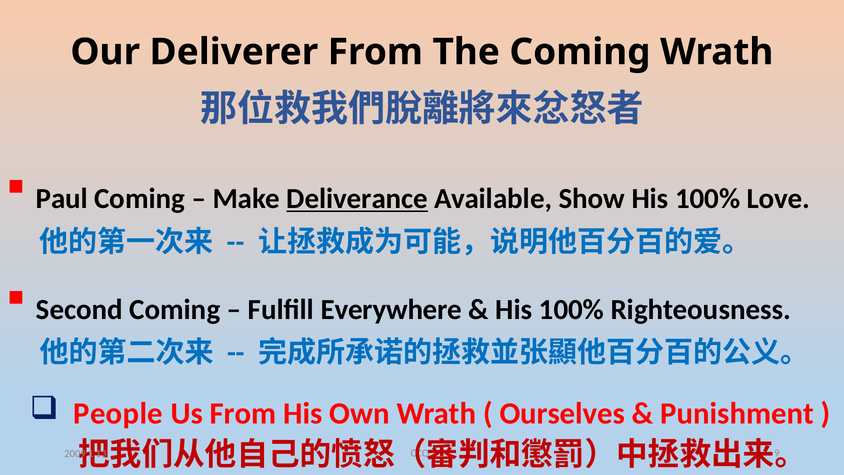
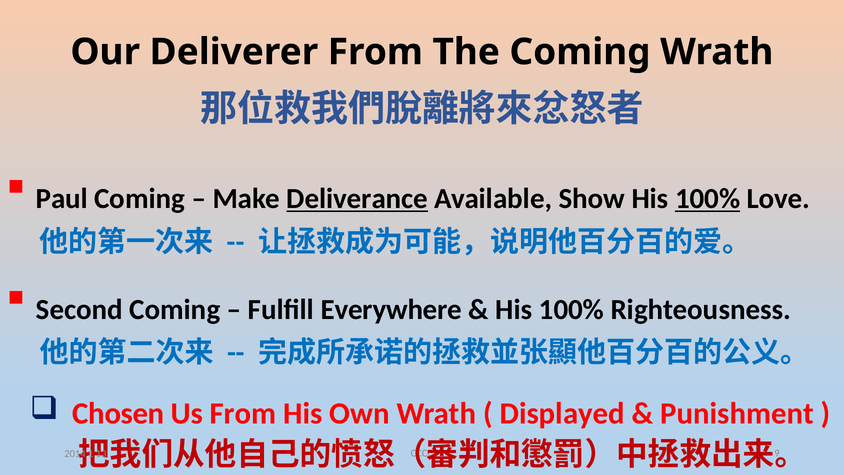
100% at (708, 199) underline: none -> present
People: People -> Chosen
Ourselves: Ourselves -> Displayed
2009: 2009 -> 2014
